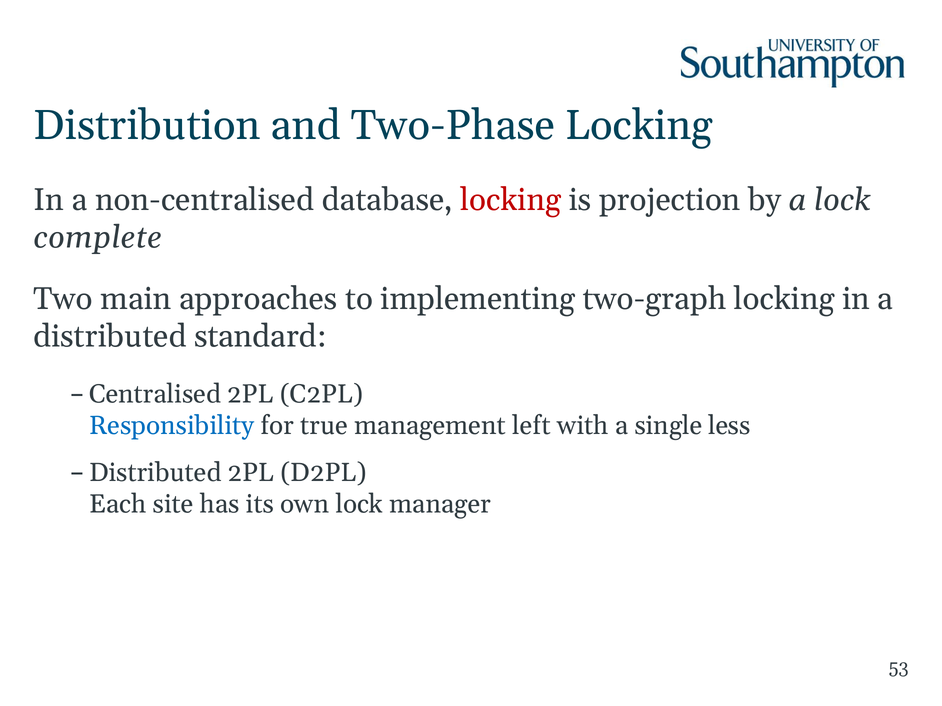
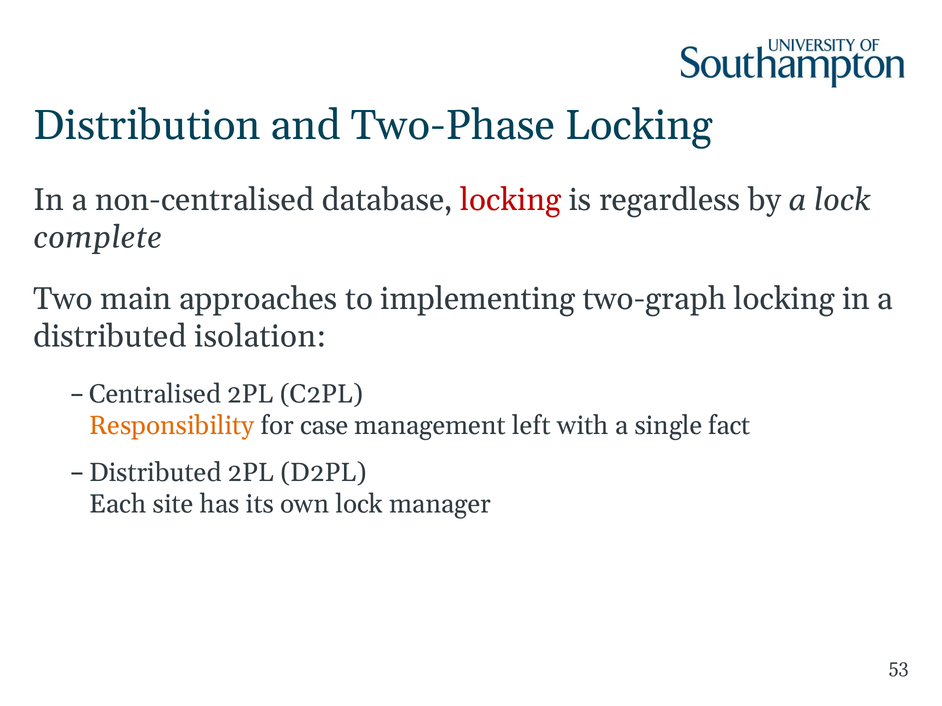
projection: projection -> regardless
standard: standard -> isolation
Responsibility colour: blue -> orange
true: true -> case
less: less -> fact
